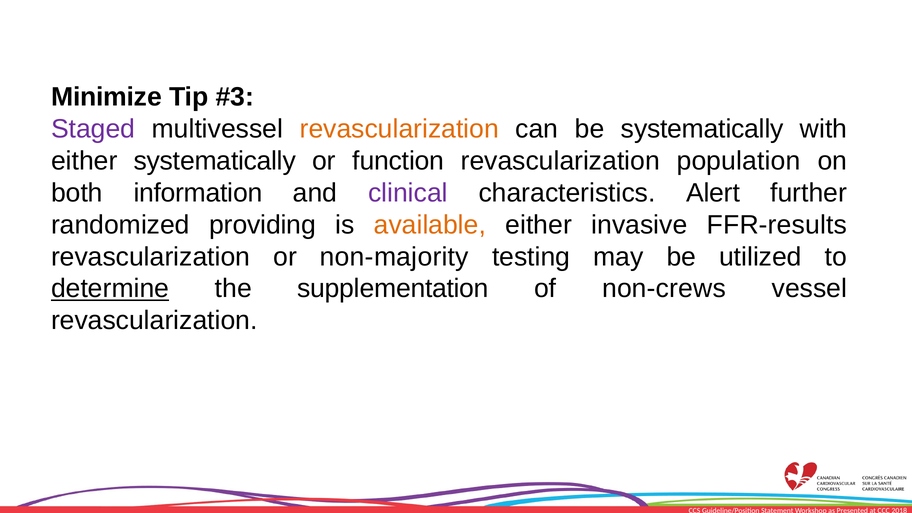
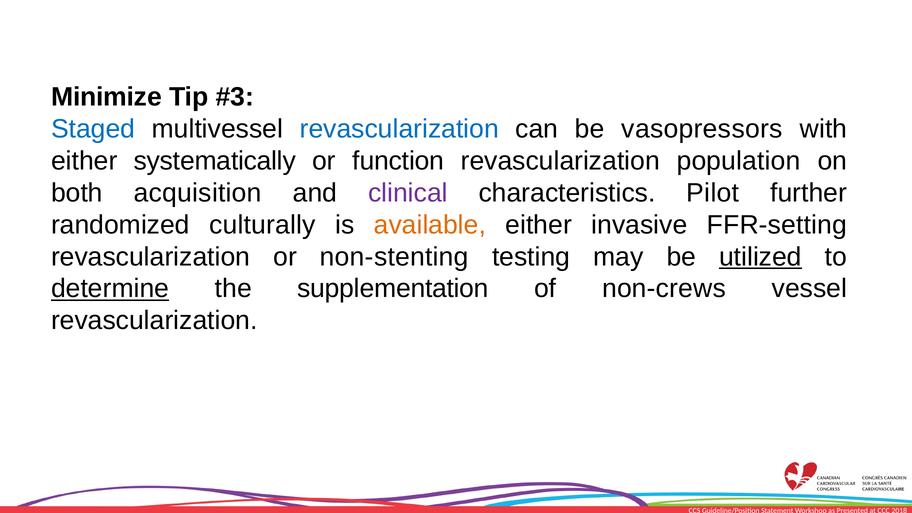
Staged colour: purple -> blue
revascularization at (399, 129) colour: orange -> blue
be systematically: systematically -> vasopressors
information: information -> acquisition
Alert: Alert -> Pilot
providing: providing -> culturally
FFR-results: FFR-results -> FFR-setting
non-majority: non-majority -> non-stenting
utilized underline: none -> present
